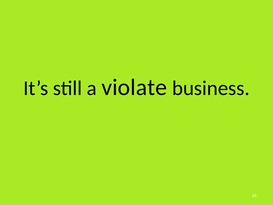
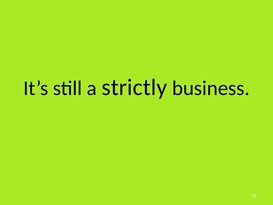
violate: violate -> strictly
